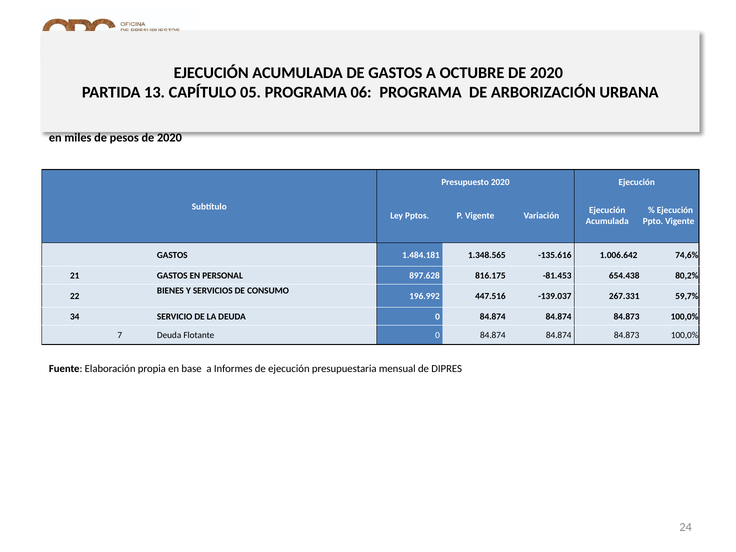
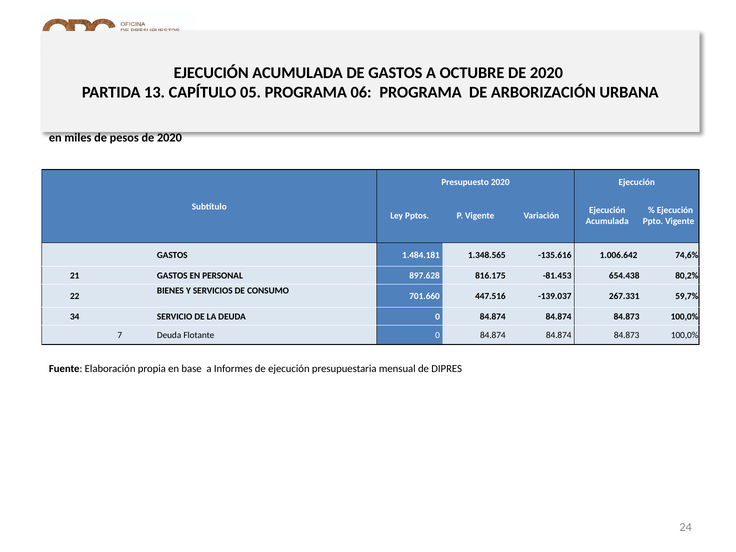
196.992: 196.992 -> 701.660
